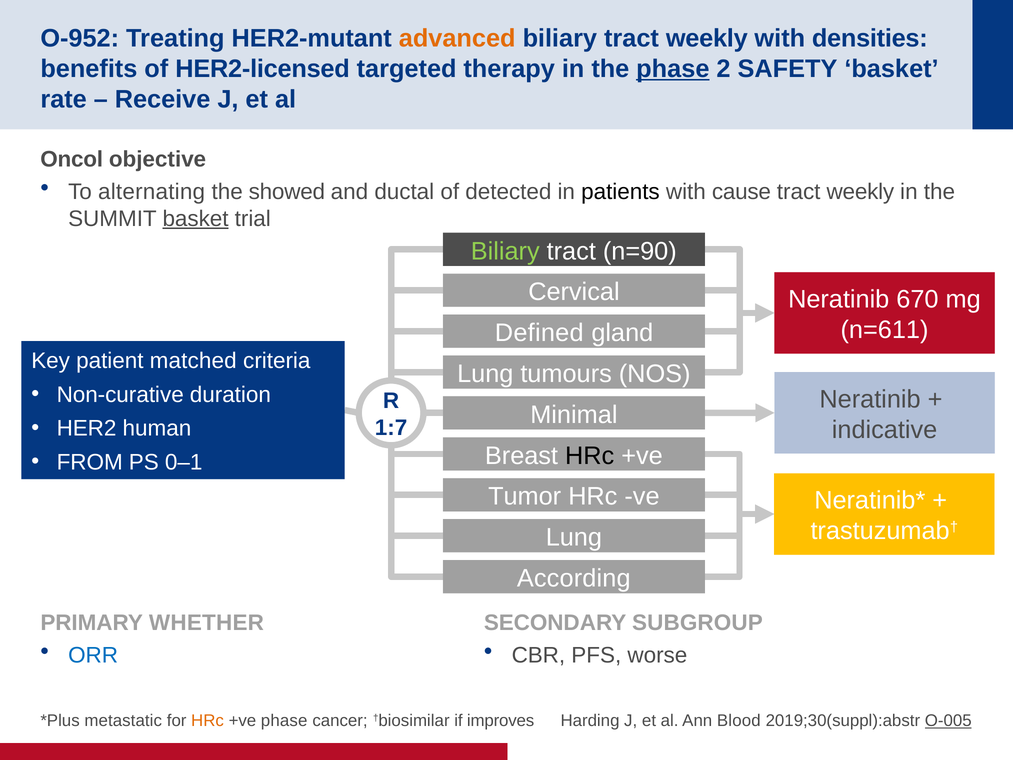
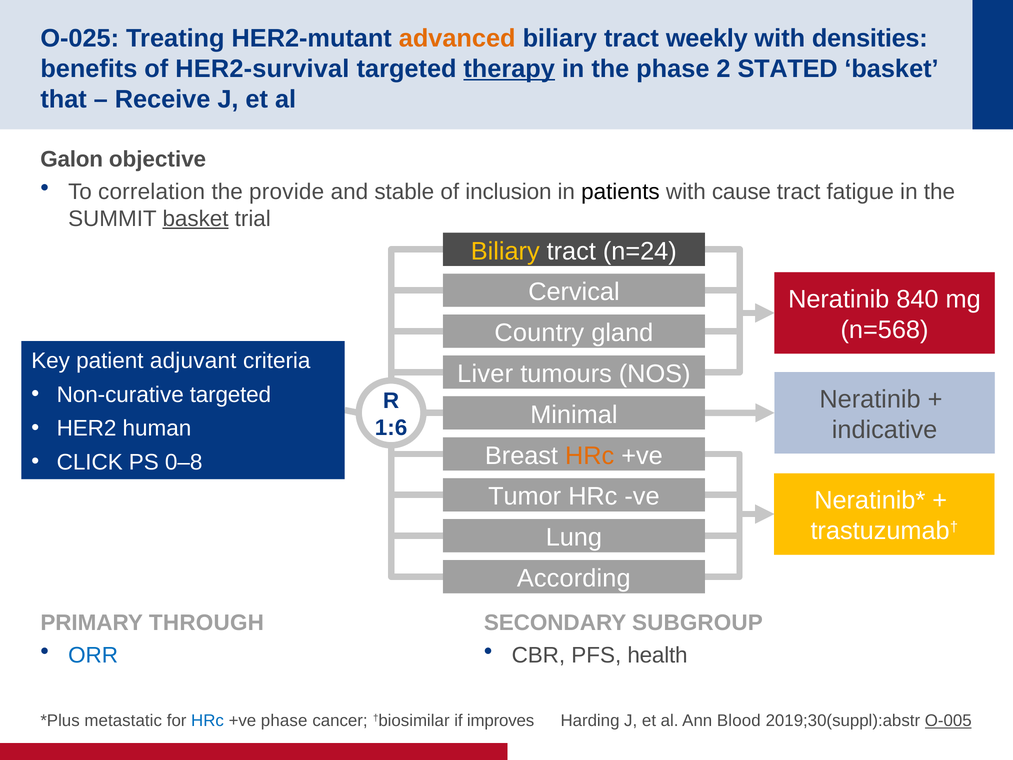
O-952: O-952 -> O-025
HER2-licensed: HER2-licensed -> HER2-survival
therapy underline: none -> present
phase at (673, 69) underline: present -> none
SAFETY: SAFETY -> STATED
rate: rate -> that
Oncol: Oncol -> Galon
alternating: alternating -> correlation
showed: showed -> provide
ductal: ductal -> stable
detected: detected -> inclusion
weekly at (860, 192): weekly -> fatigue
Biliary at (505, 251) colour: light green -> yellow
n=90: n=90 -> n=24
670: 670 -> 840
n=611: n=611 -> n=568
Defined: Defined -> Country
matched: matched -> adjuvant
Lung at (485, 374): Lung -> Liver
Non-curative duration: duration -> targeted
1:7: 1:7 -> 1:6
HRc at (590, 456) colour: black -> orange
FROM: FROM -> CLICK
0–1: 0–1 -> 0–8
WHETHER: WHETHER -> THROUGH
worse: worse -> health
HRc at (207, 720) colour: orange -> blue
